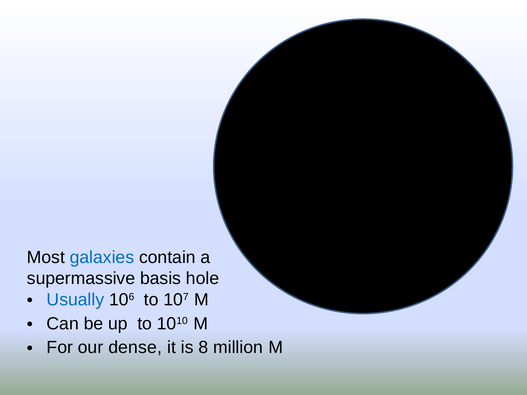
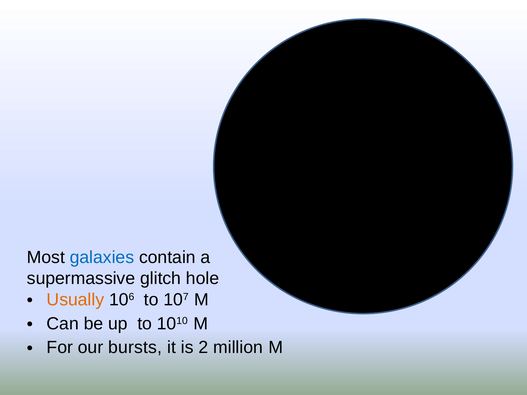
basis: basis -> glitch
Usually colour: blue -> orange
dense: dense -> bursts
8: 8 -> 2
